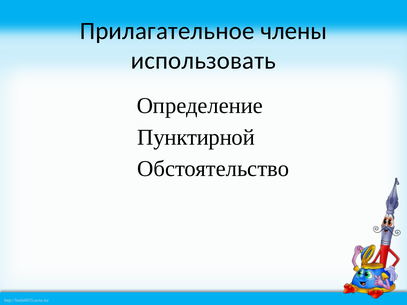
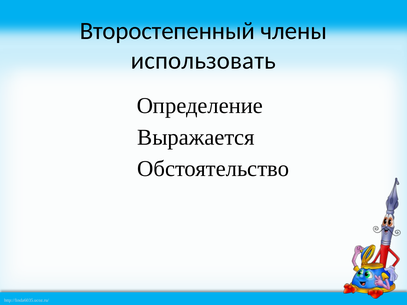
Прилагательное: Прилагательное -> Второстепенный
Пунктирной: Пунктирной -> Выражается
